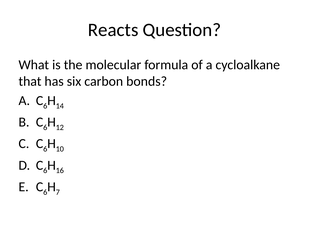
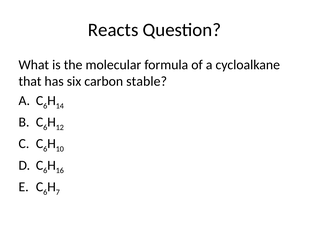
bonds: bonds -> stable
